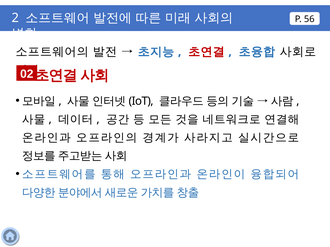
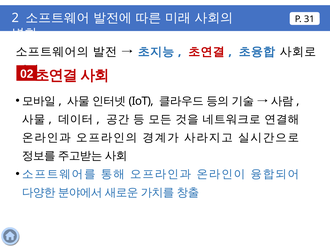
56: 56 -> 31
